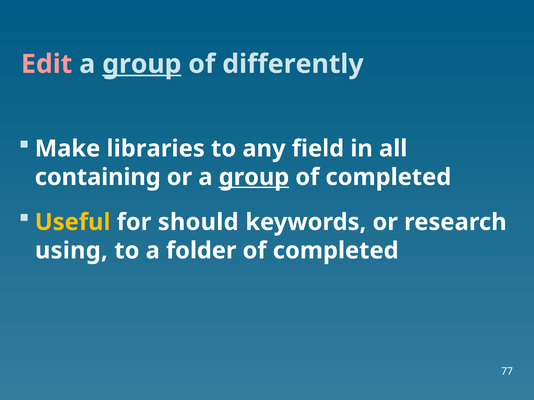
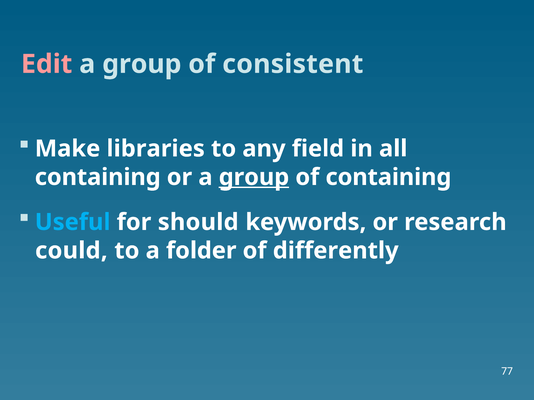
group at (142, 64) underline: present -> none
differently: differently -> consistent
completed at (388, 177): completed -> containing
Useful colour: yellow -> light blue
using: using -> could
completed at (336, 251): completed -> differently
